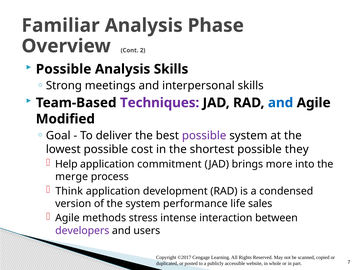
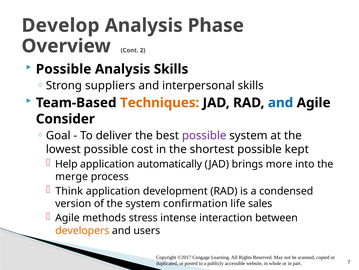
Familiar: Familiar -> Develop
meetings: meetings -> suppliers
Techniques colour: purple -> orange
Modified: Modified -> Consider
they: they -> kept
commitment: commitment -> automatically
performance: performance -> confirmation
developers colour: purple -> orange
